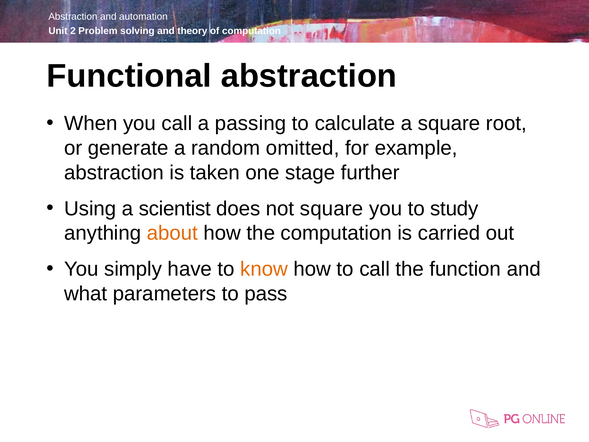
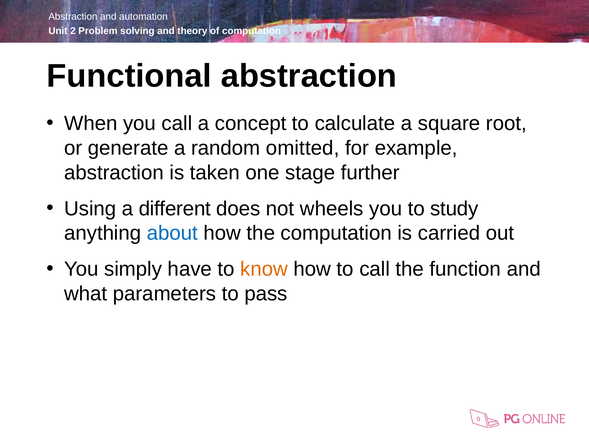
passing: passing -> concept
scientist: scientist -> different
not square: square -> wheels
about colour: orange -> blue
